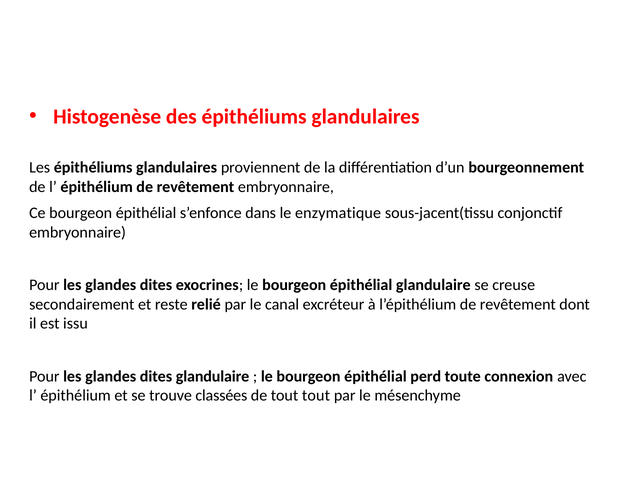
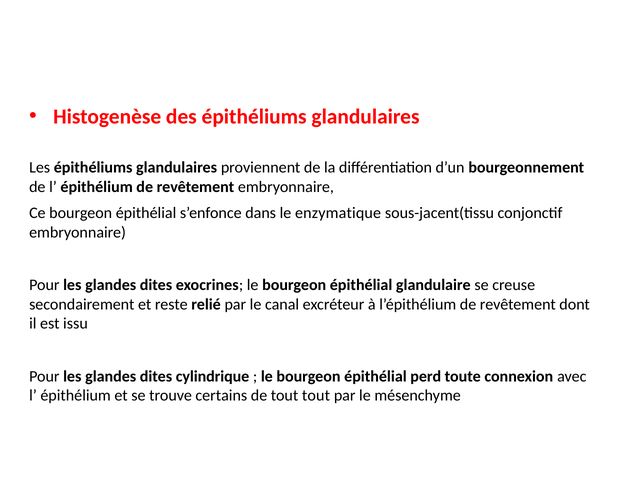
dites glandulaire: glandulaire -> cylindrique
classées: classées -> certains
